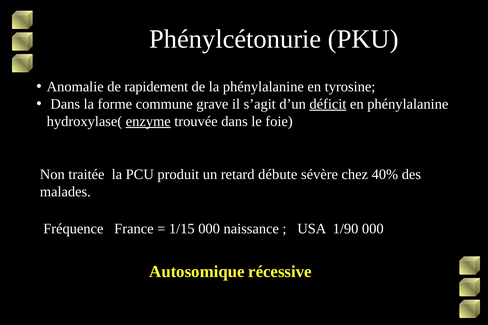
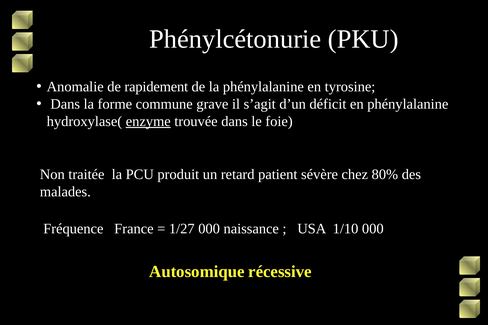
déficit underline: present -> none
débute: débute -> patient
40%: 40% -> 80%
1/15: 1/15 -> 1/27
1/90: 1/90 -> 1/10
